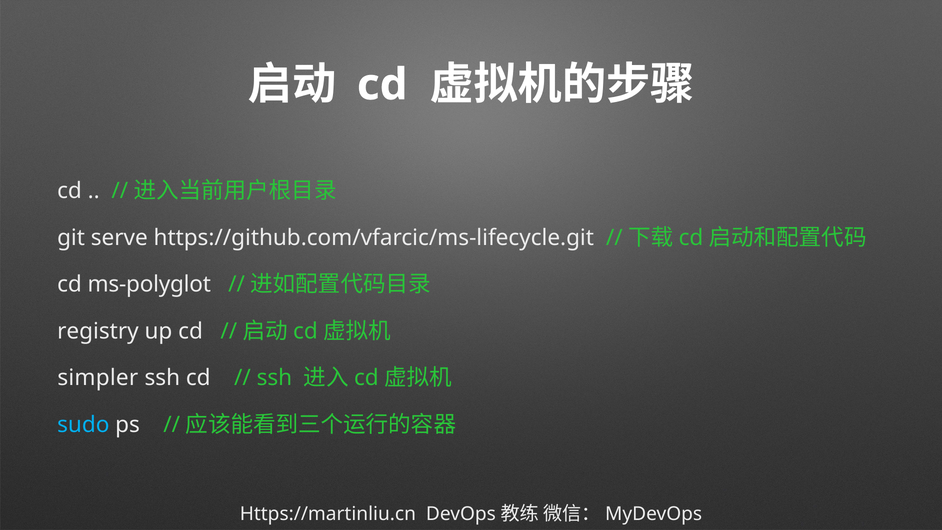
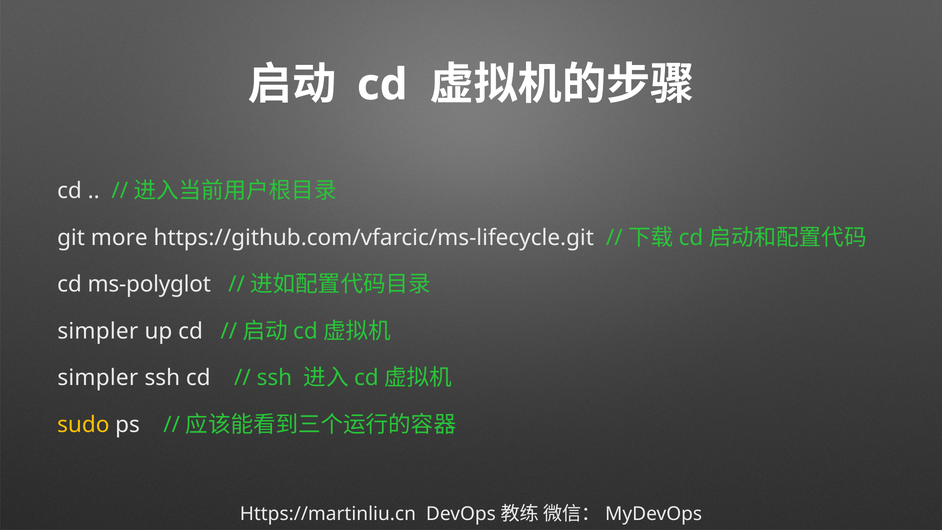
serve: serve -> more
registry at (98, 331): registry -> simpler
sudo colour: light blue -> yellow
